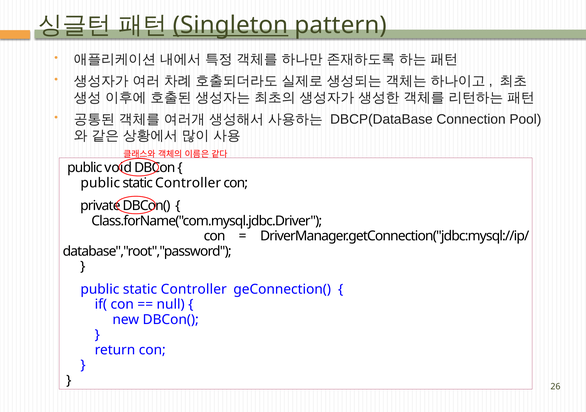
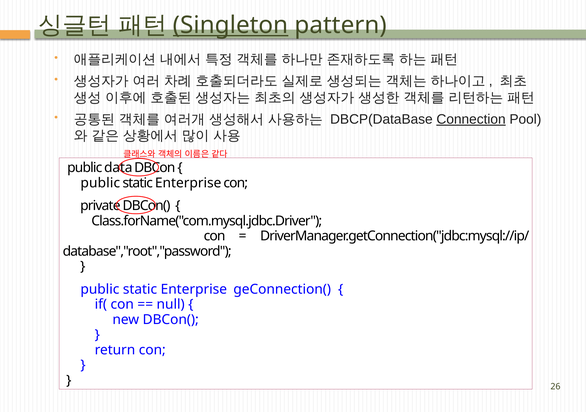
Connection underline: none -> present
void: void -> data
Controller at (188, 183): Controller -> Enterprise
Controller at (194, 289): Controller -> Enterprise
